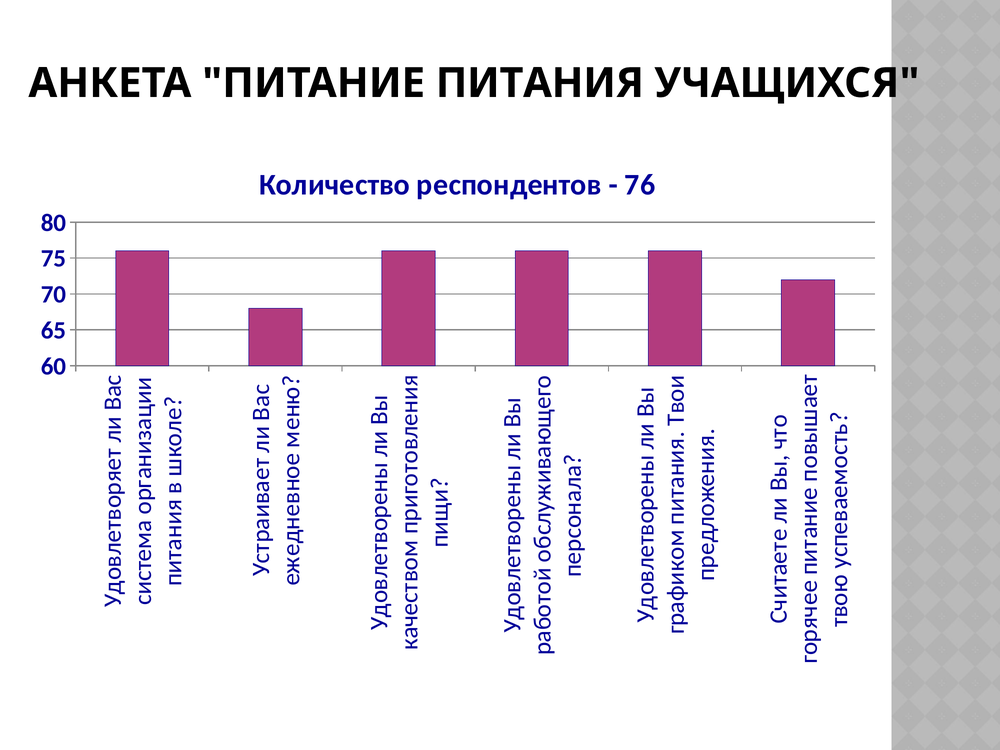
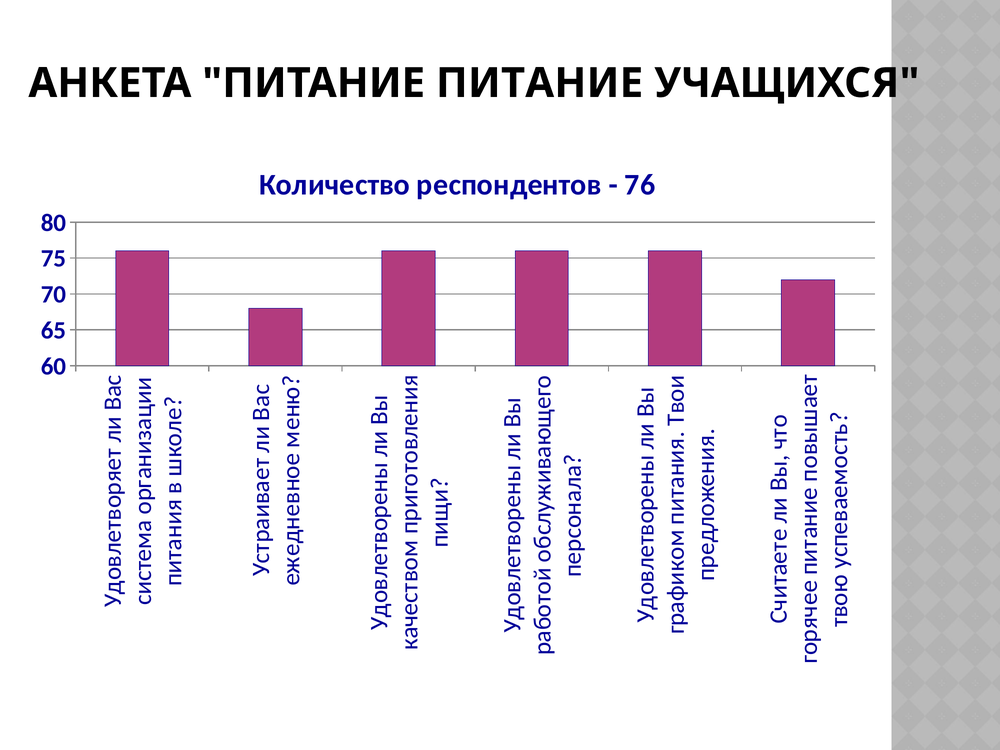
ПИТАНИЕ ПИТАНИЯ: ПИТАНИЯ -> ПИТАНИЕ
